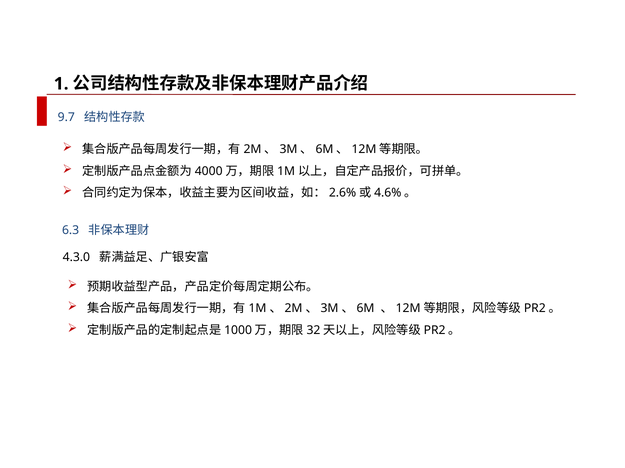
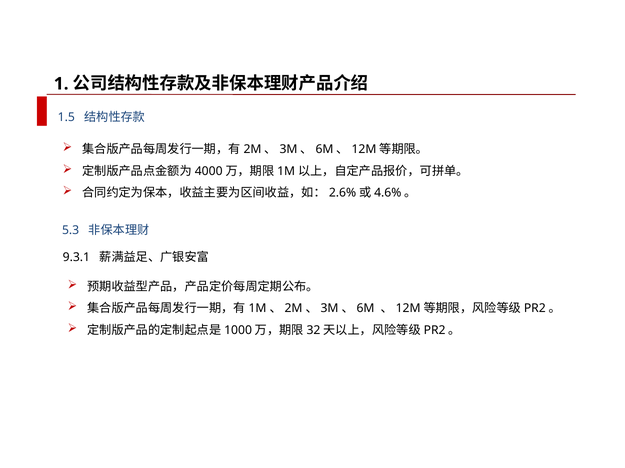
9.7: 9.7 -> 1.5
6.3: 6.3 -> 5.3
4.3.0: 4.3.0 -> 9.3.1
